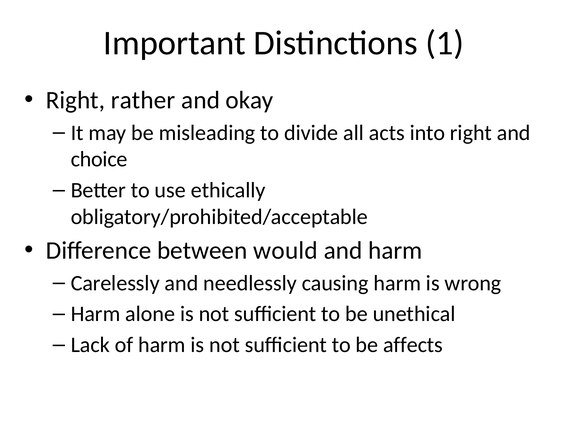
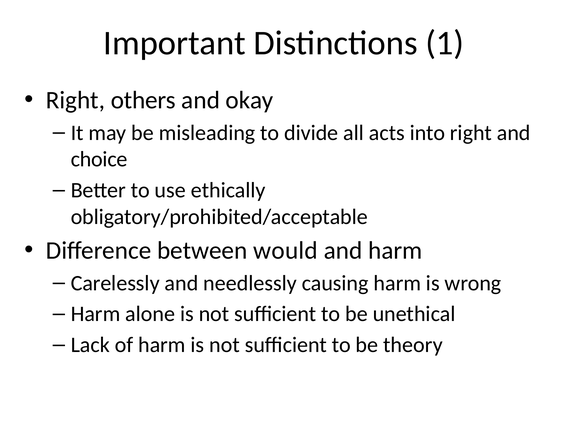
rather: rather -> others
affects: affects -> theory
